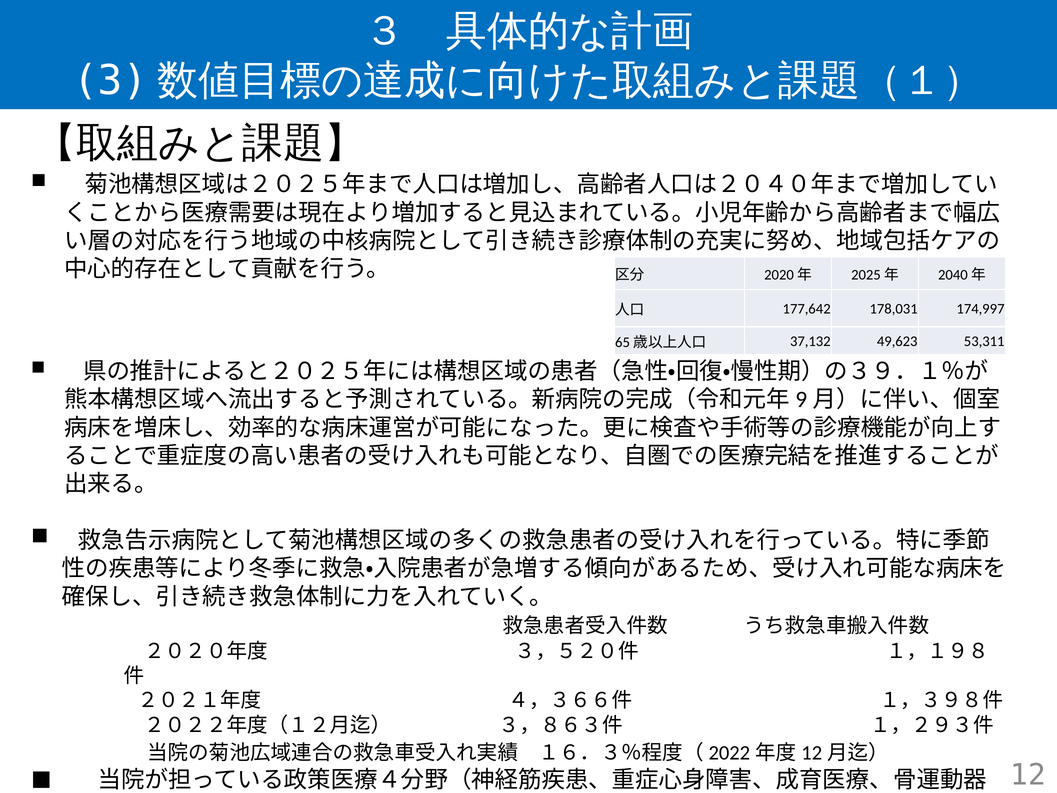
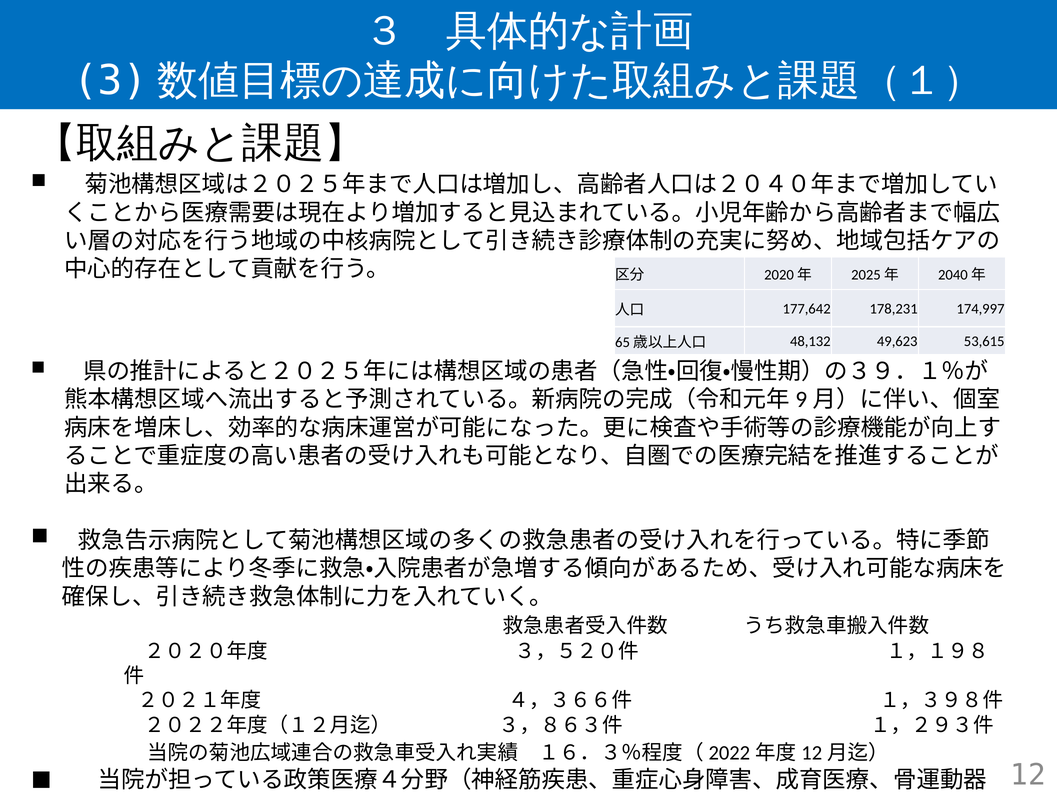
178,031: 178,031 -> 178,231
37,132: 37,132 -> 48,132
53,311: 53,311 -> 53,615
